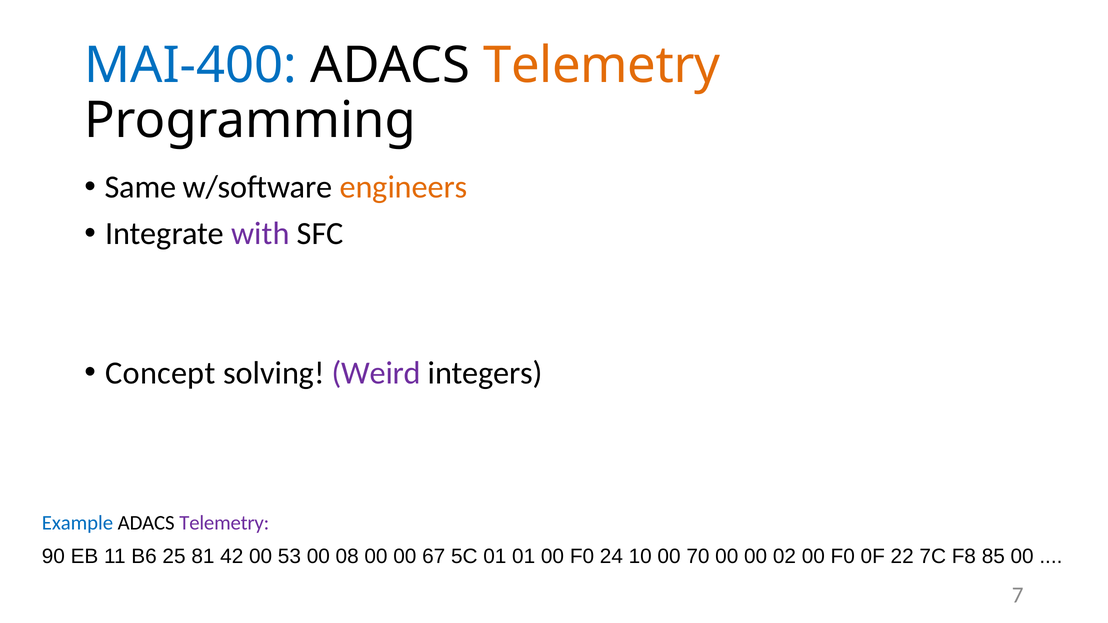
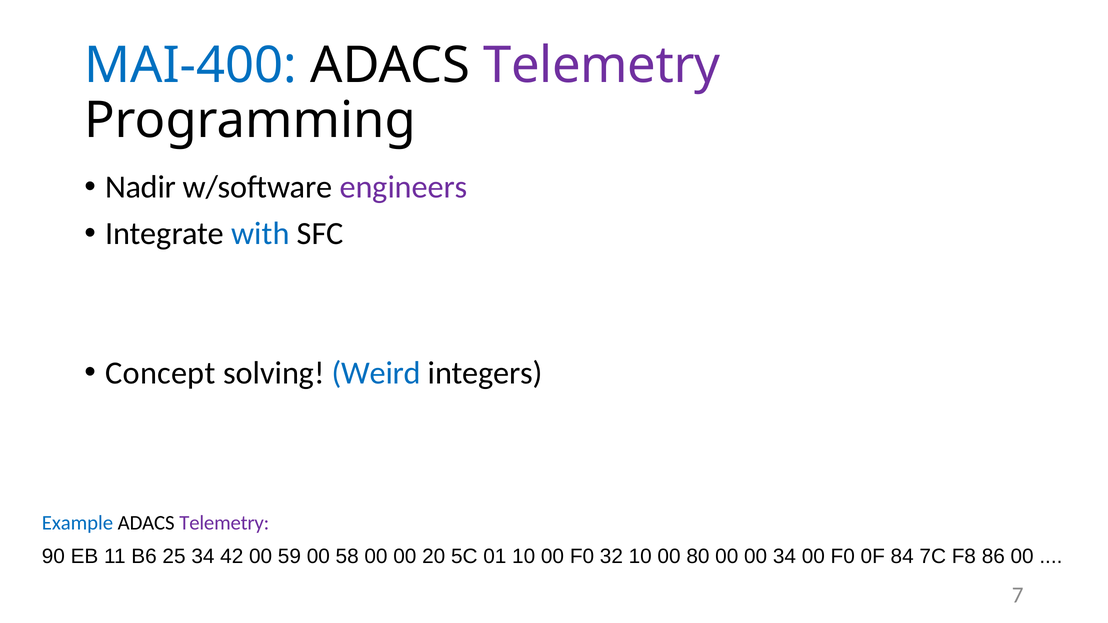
Telemetry at (602, 66) colour: orange -> purple
Same: Same -> Nadir
engineers colour: orange -> purple
with colour: purple -> blue
Weird colour: purple -> blue
25 81: 81 -> 34
53: 53 -> 59
08: 08 -> 58
67: 67 -> 20
01 01: 01 -> 10
24: 24 -> 32
70: 70 -> 80
00 02: 02 -> 34
22: 22 -> 84
85: 85 -> 86
